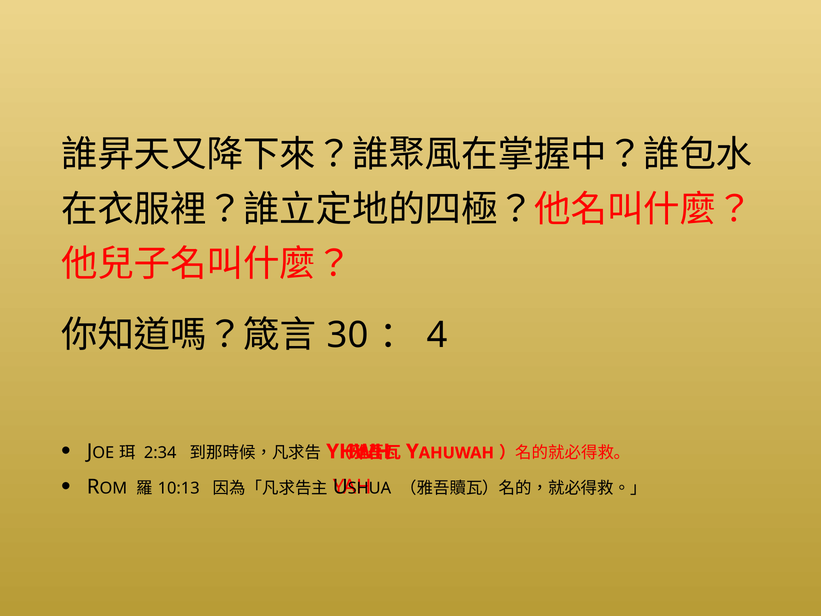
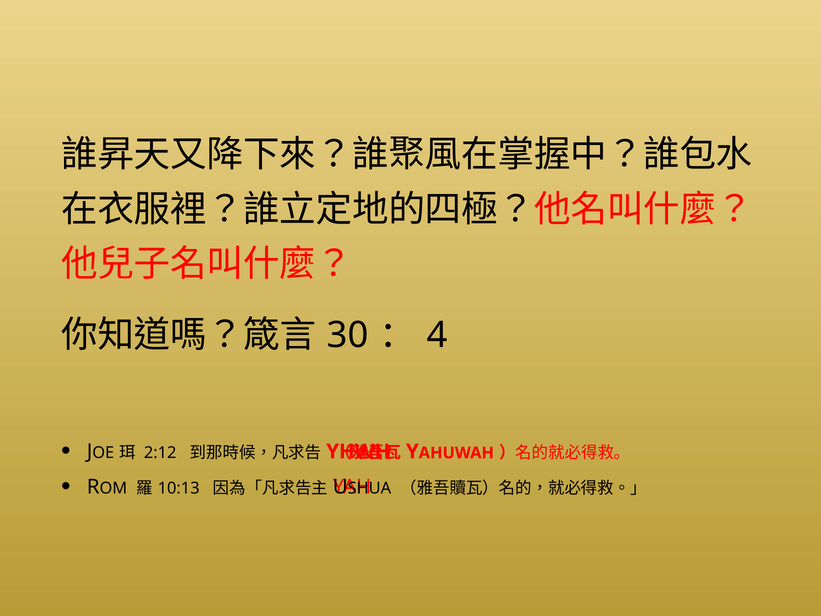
2:34: 2:34 -> 2:12
